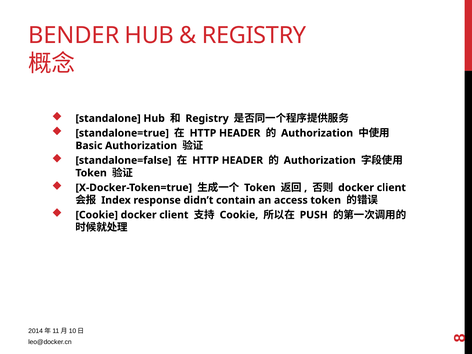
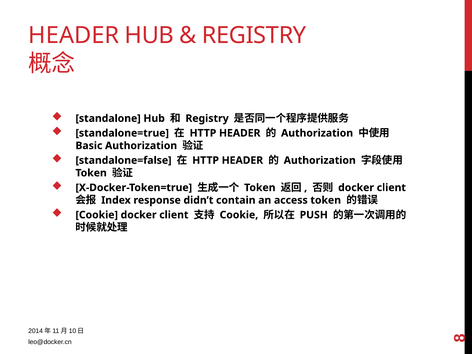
BENDER at (74, 35): BENDER -> HEADER
